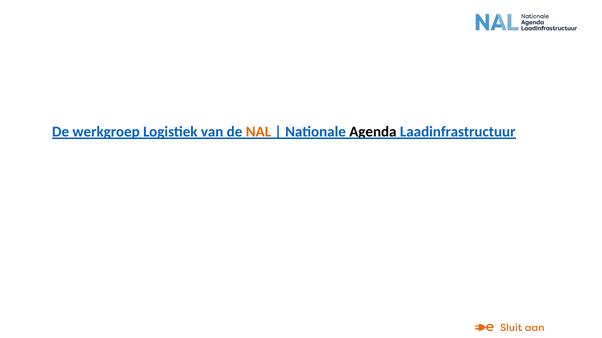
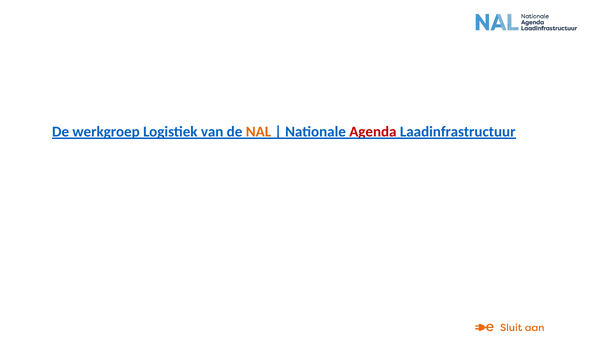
Agenda colour: black -> red
